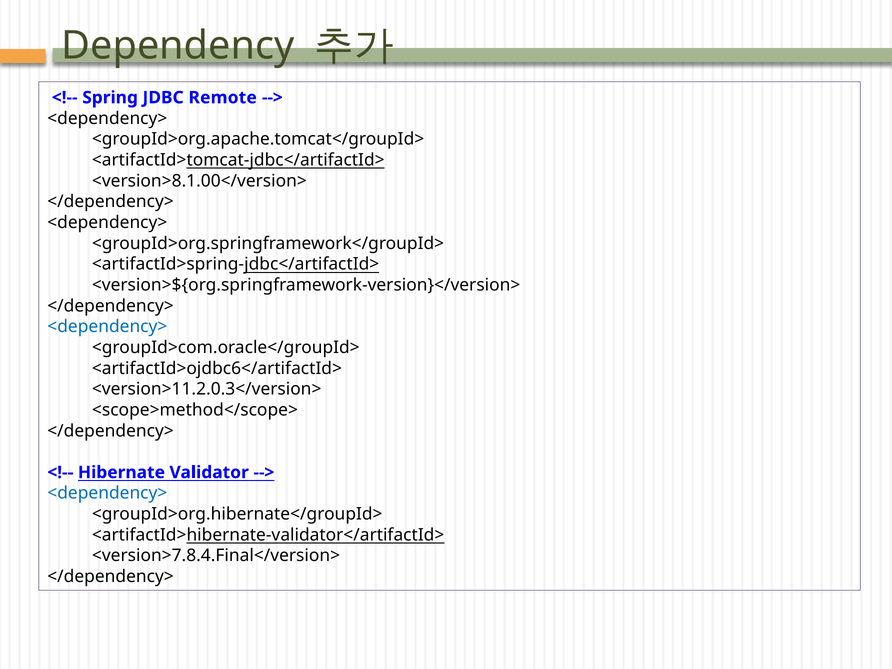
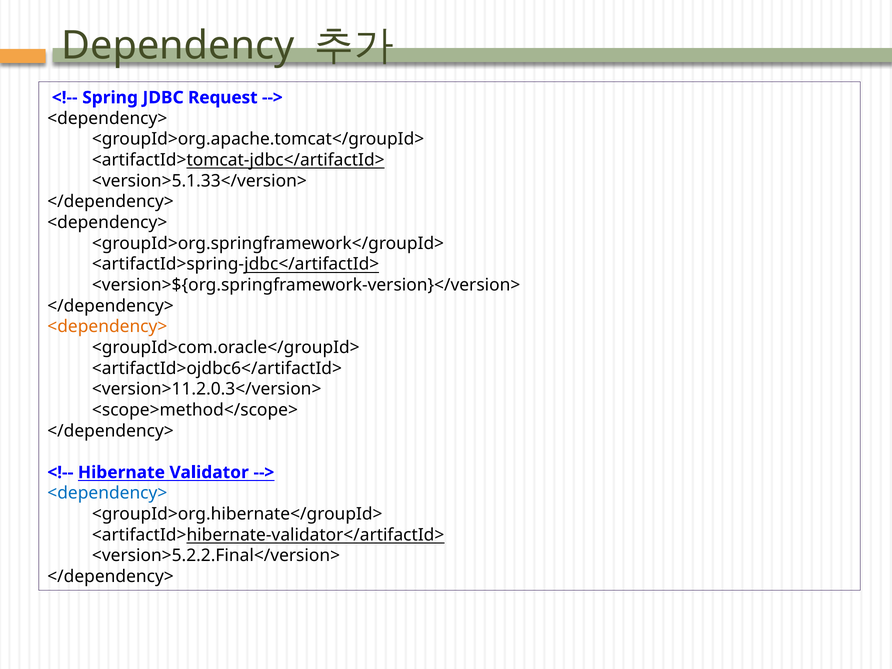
Remote: Remote -> Request
<version>8.1.00</version>: <version>8.1.00</version> -> <version>5.1.33</version>
<dependency> at (107, 327) colour: blue -> orange
<version>7.8.4.Final</version>: <version>7.8.4.Final</version> -> <version>5.2.2.Final</version>
